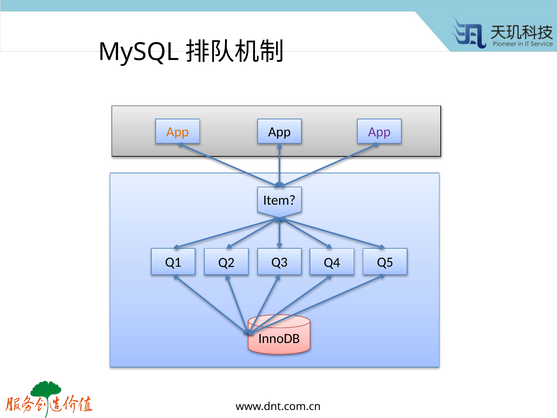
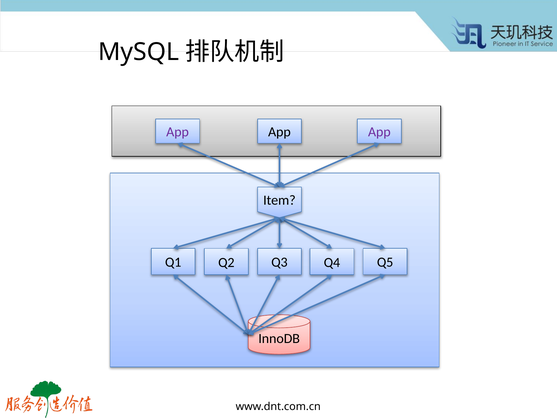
App at (178, 132) colour: orange -> purple
